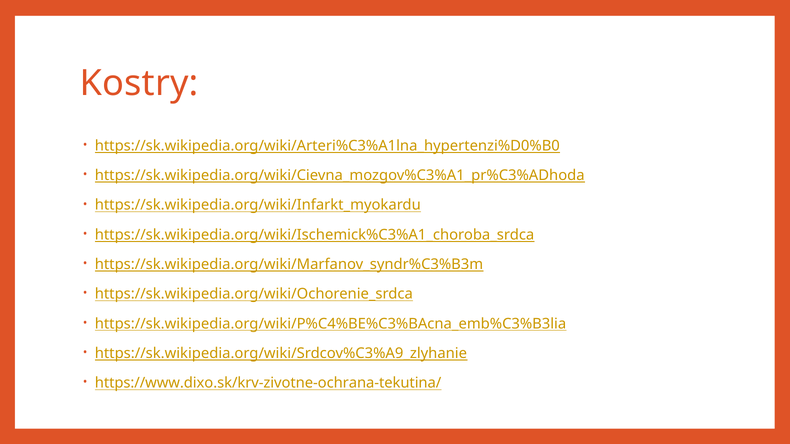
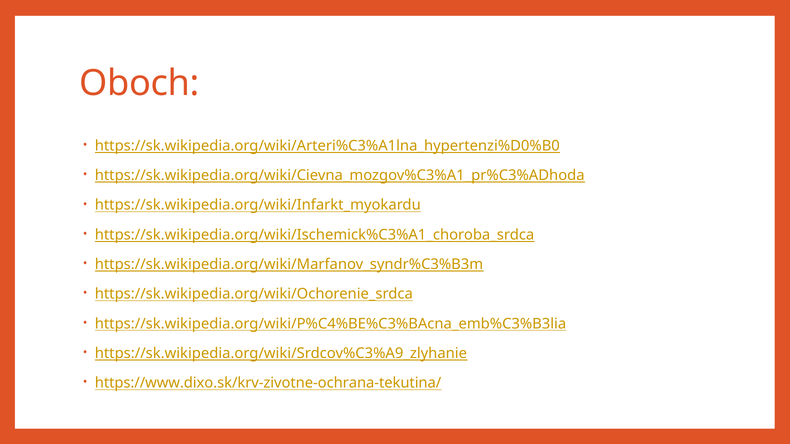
Kostry: Kostry -> Oboch
